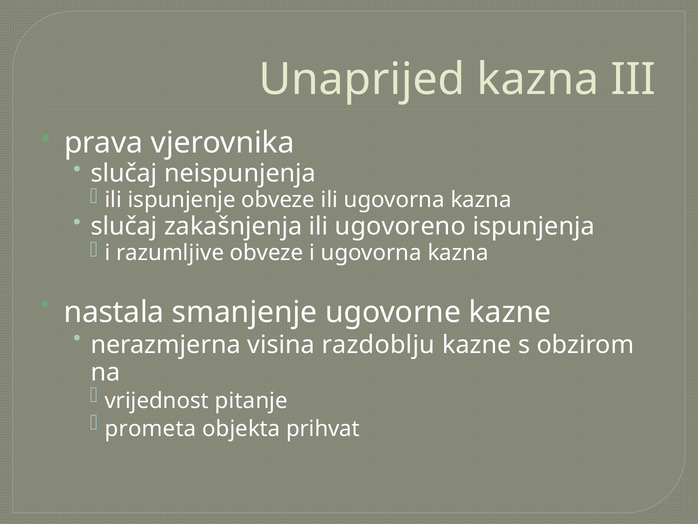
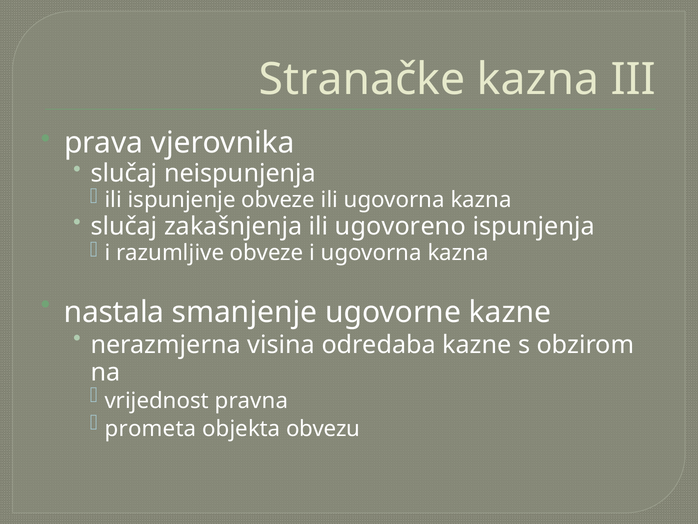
Unaprijed: Unaprijed -> Stranačke
razdoblju: razdoblju -> odredaba
pitanje: pitanje -> pravna
prihvat: prihvat -> obvezu
